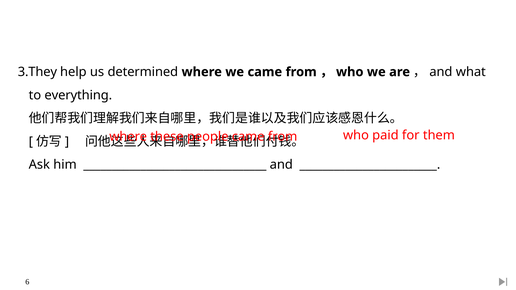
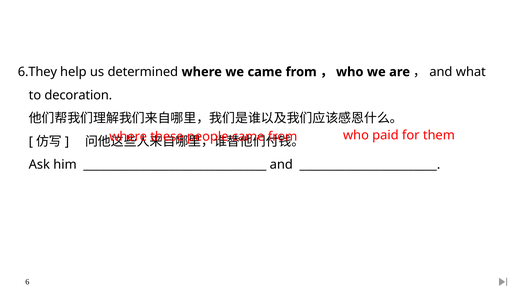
3.They: 3.They -> 6.They
everything: everything -> decoration
